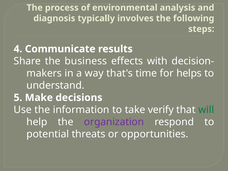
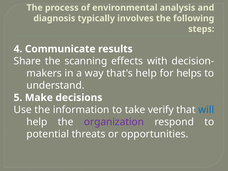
business: business -> scanning
that's time: time -> help
will colour: green -> blue
